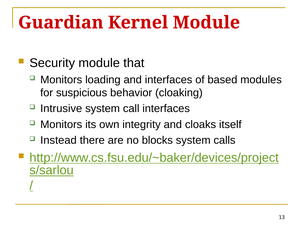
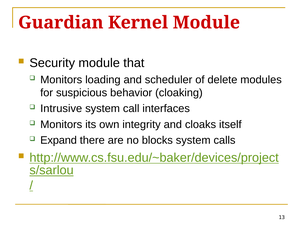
and interfaces: interfaces -> scheduler
based: based -> delete
Instead: Instead -> Expand
